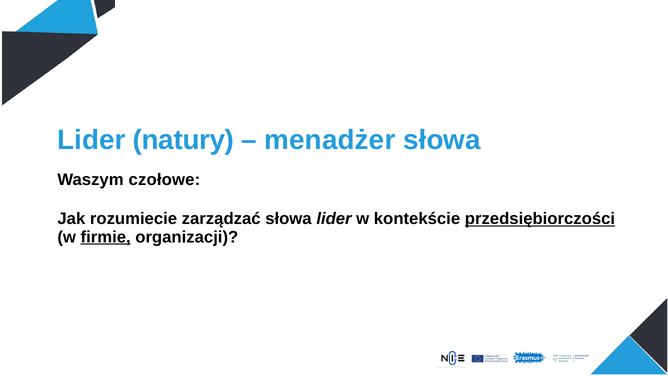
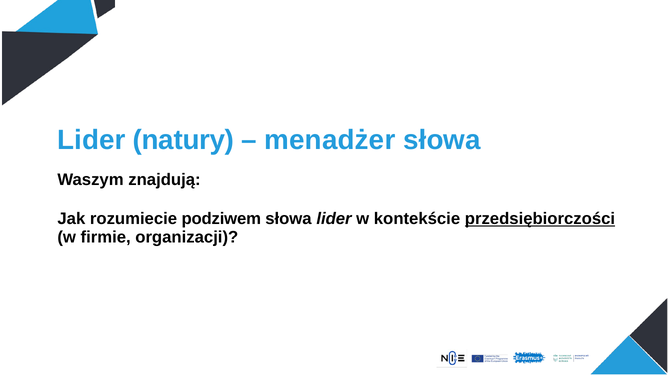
czołowe: czołowe -> znajdują
zarządzać: zarządzać -> podziwem
firmie underline: present -> none
